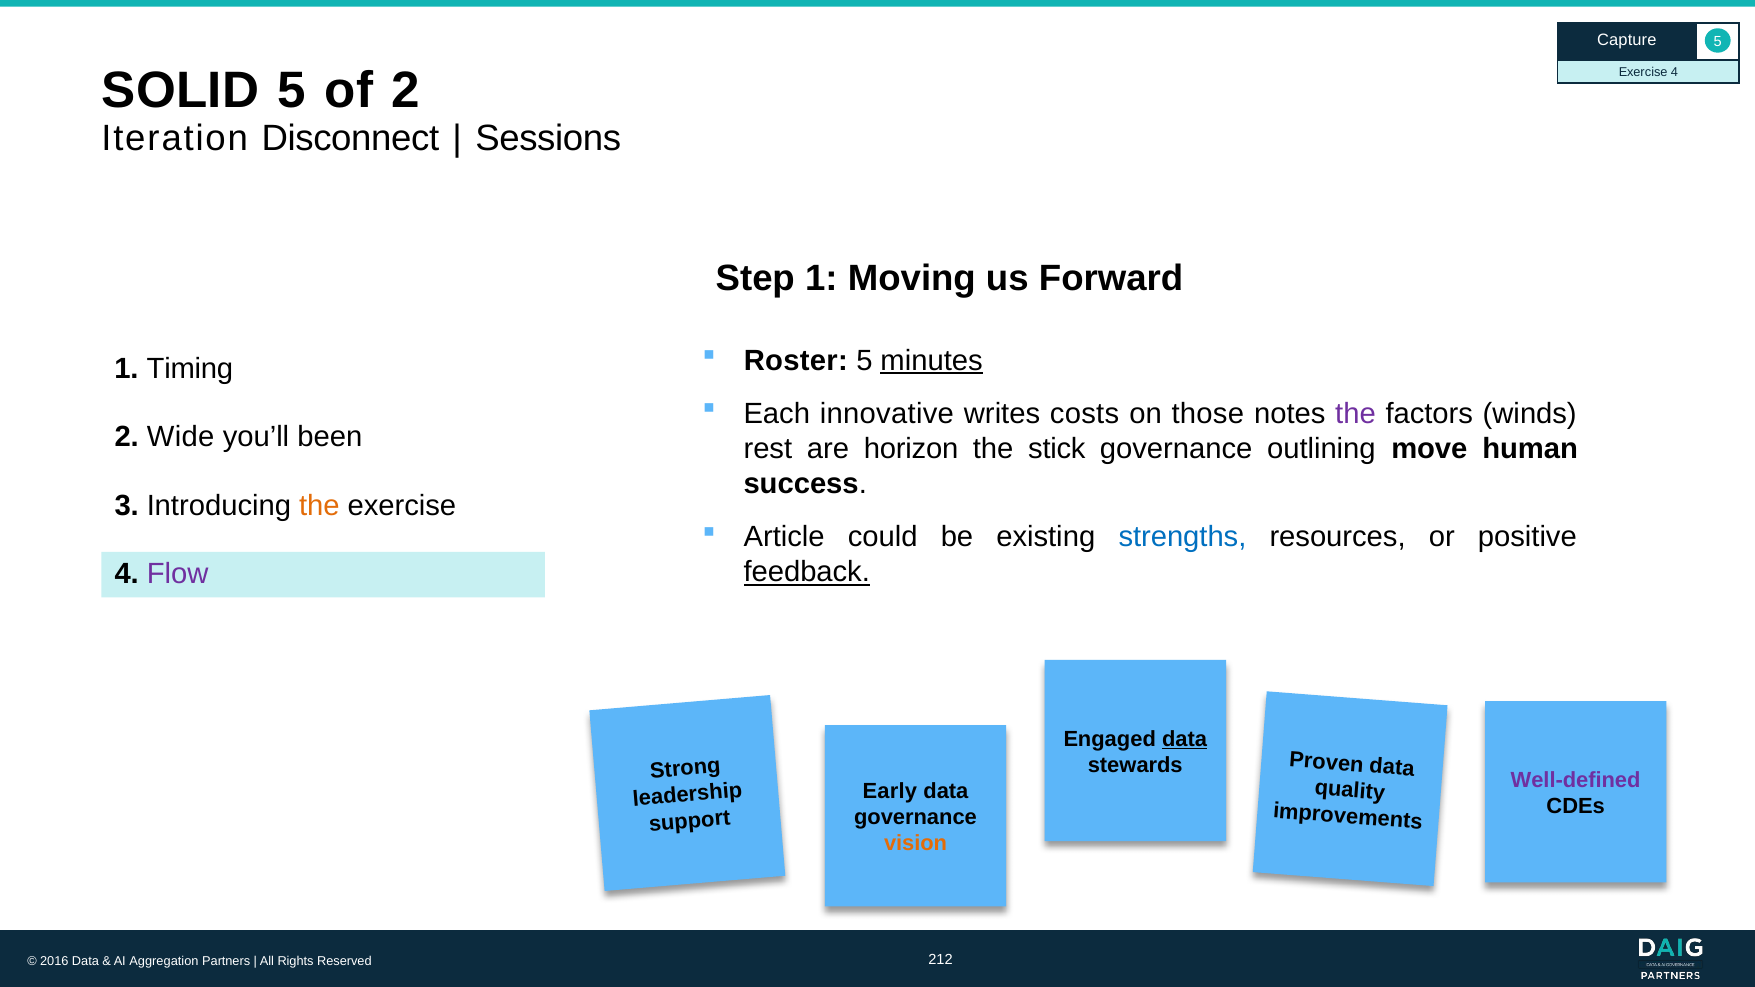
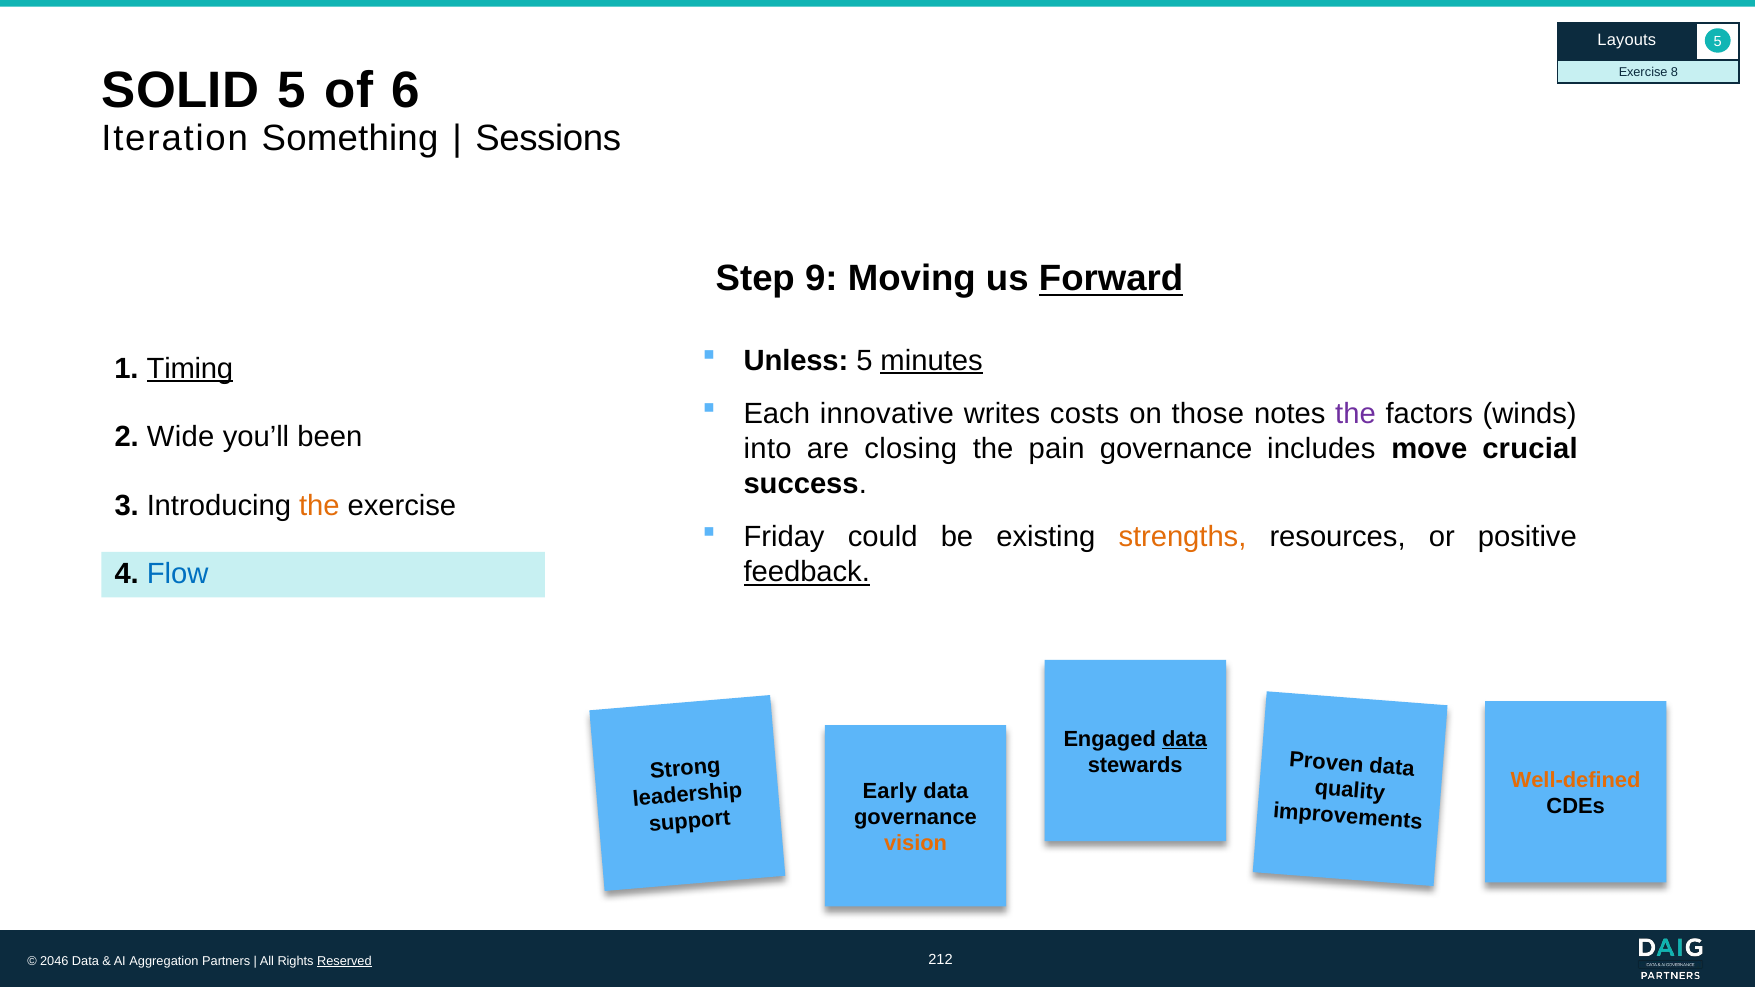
Capture: Capture -> Layouts
4 at (1675, 73): 4 -> 8
of 2: 2 -> 6
Disconnect: Disconnect -> Something
Step 1: 1 -> 9
Forward underline: none -> present
Roster: Roster -> Unless
Timing underline: none -> present
rest: rest -> into
horizon: horizon -> closing
stick: stick -> pain
outlining: outlining -> includes
human: human -> crucial
Article: Article -> Friday
strengths colour: blue -> orange
Flow colour: purple -> blue
Well-defined colour: purple -> orange
2016: 2016 -> 2046
Reserved underline: none -> present
